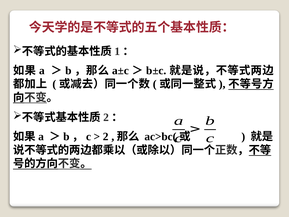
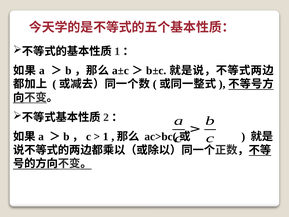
2 at (106, 136): 2 -> 1
